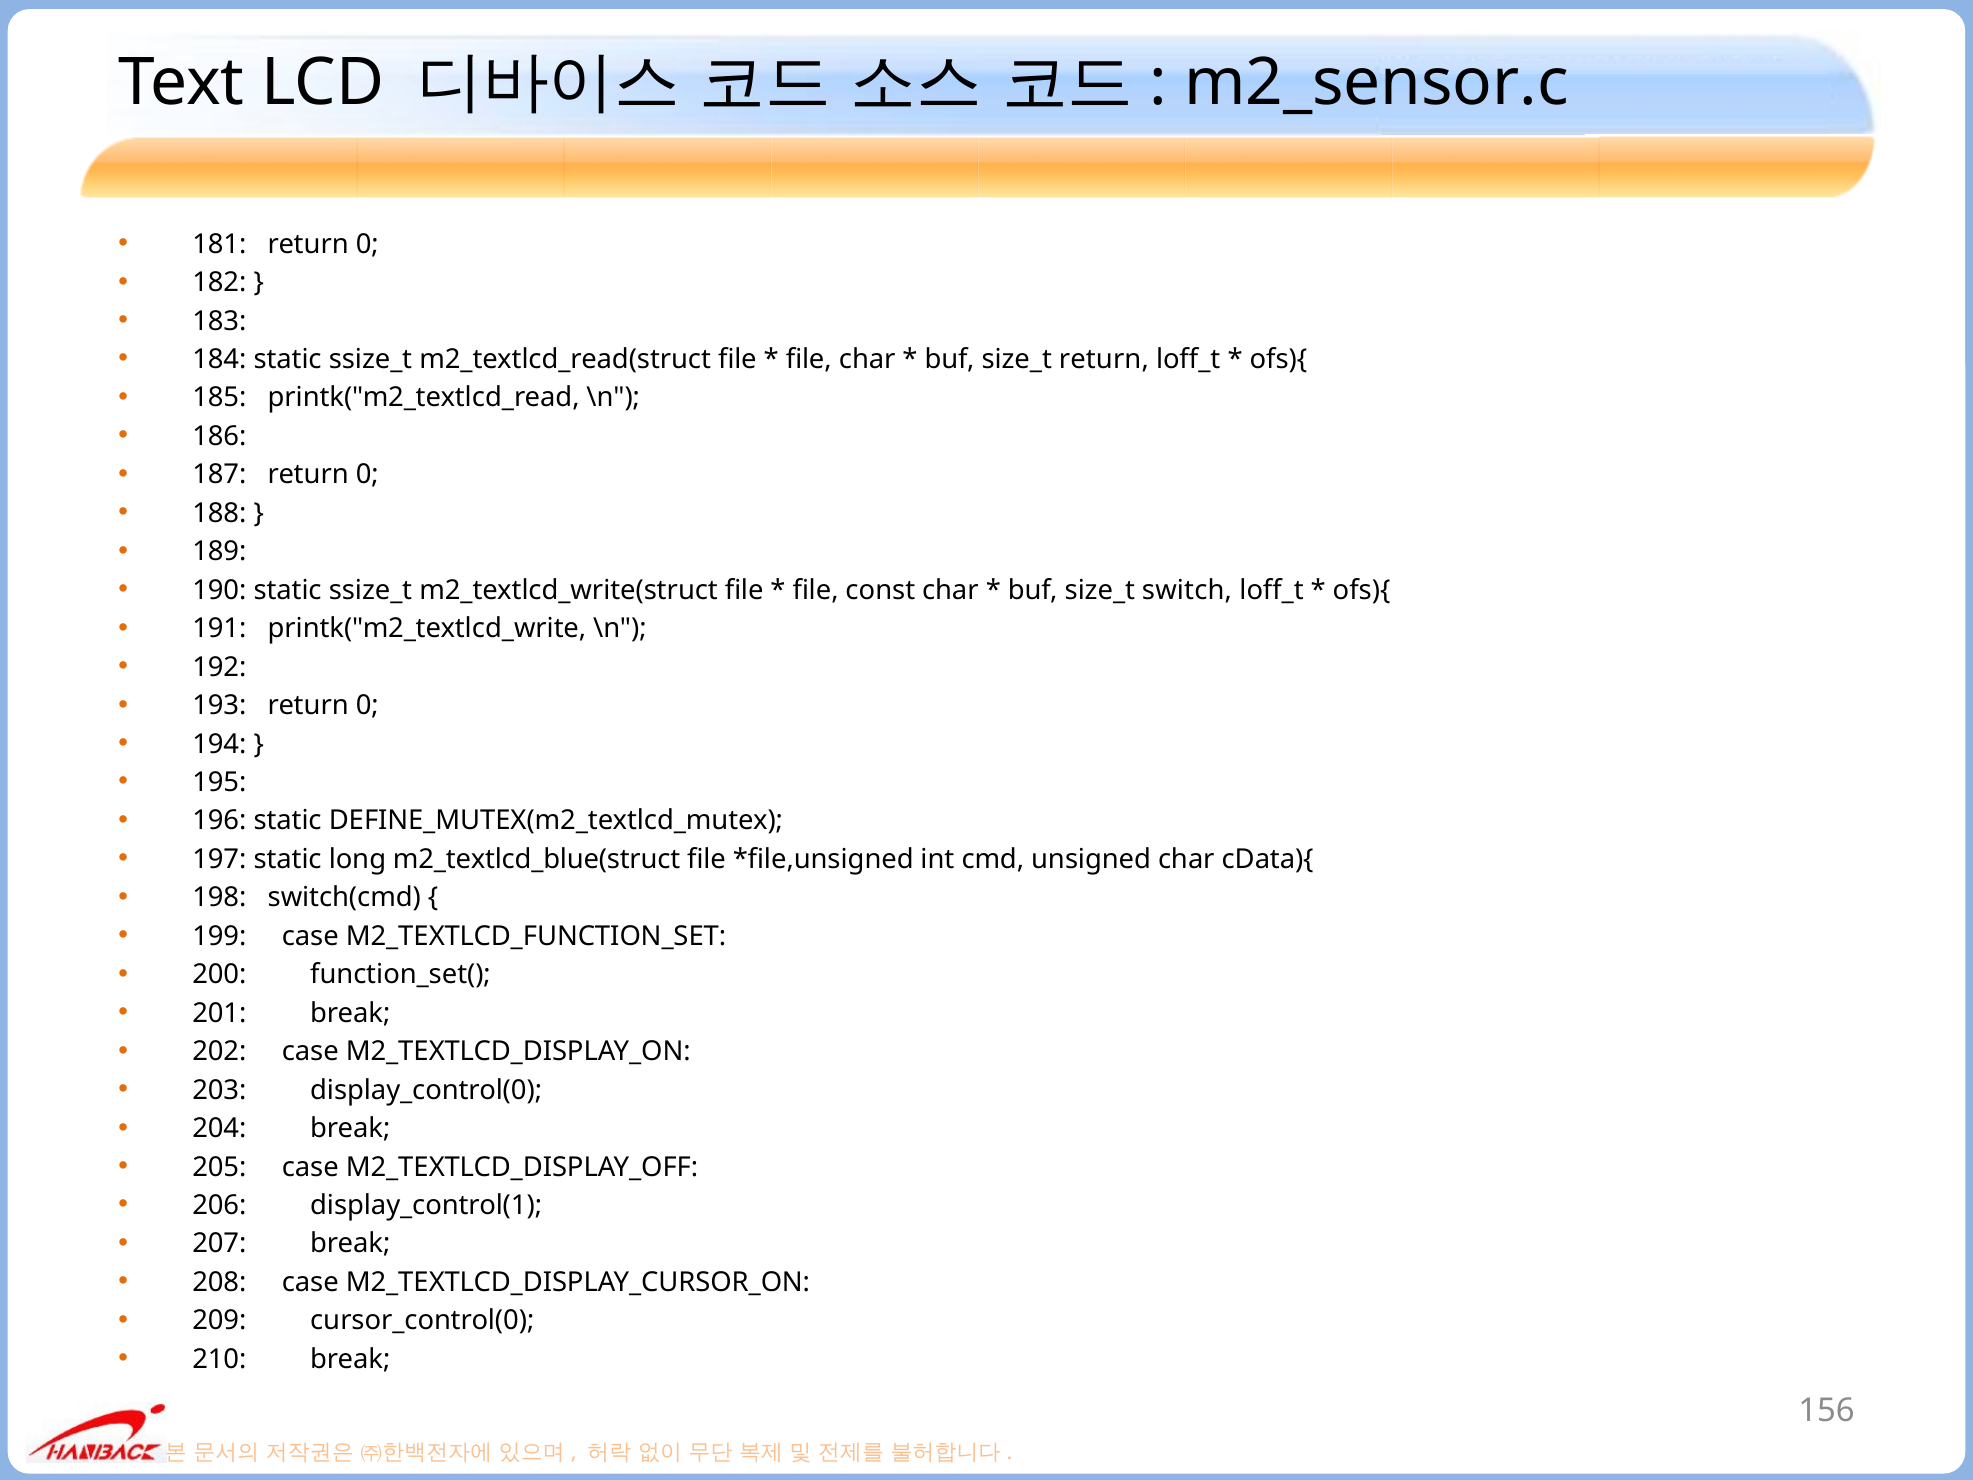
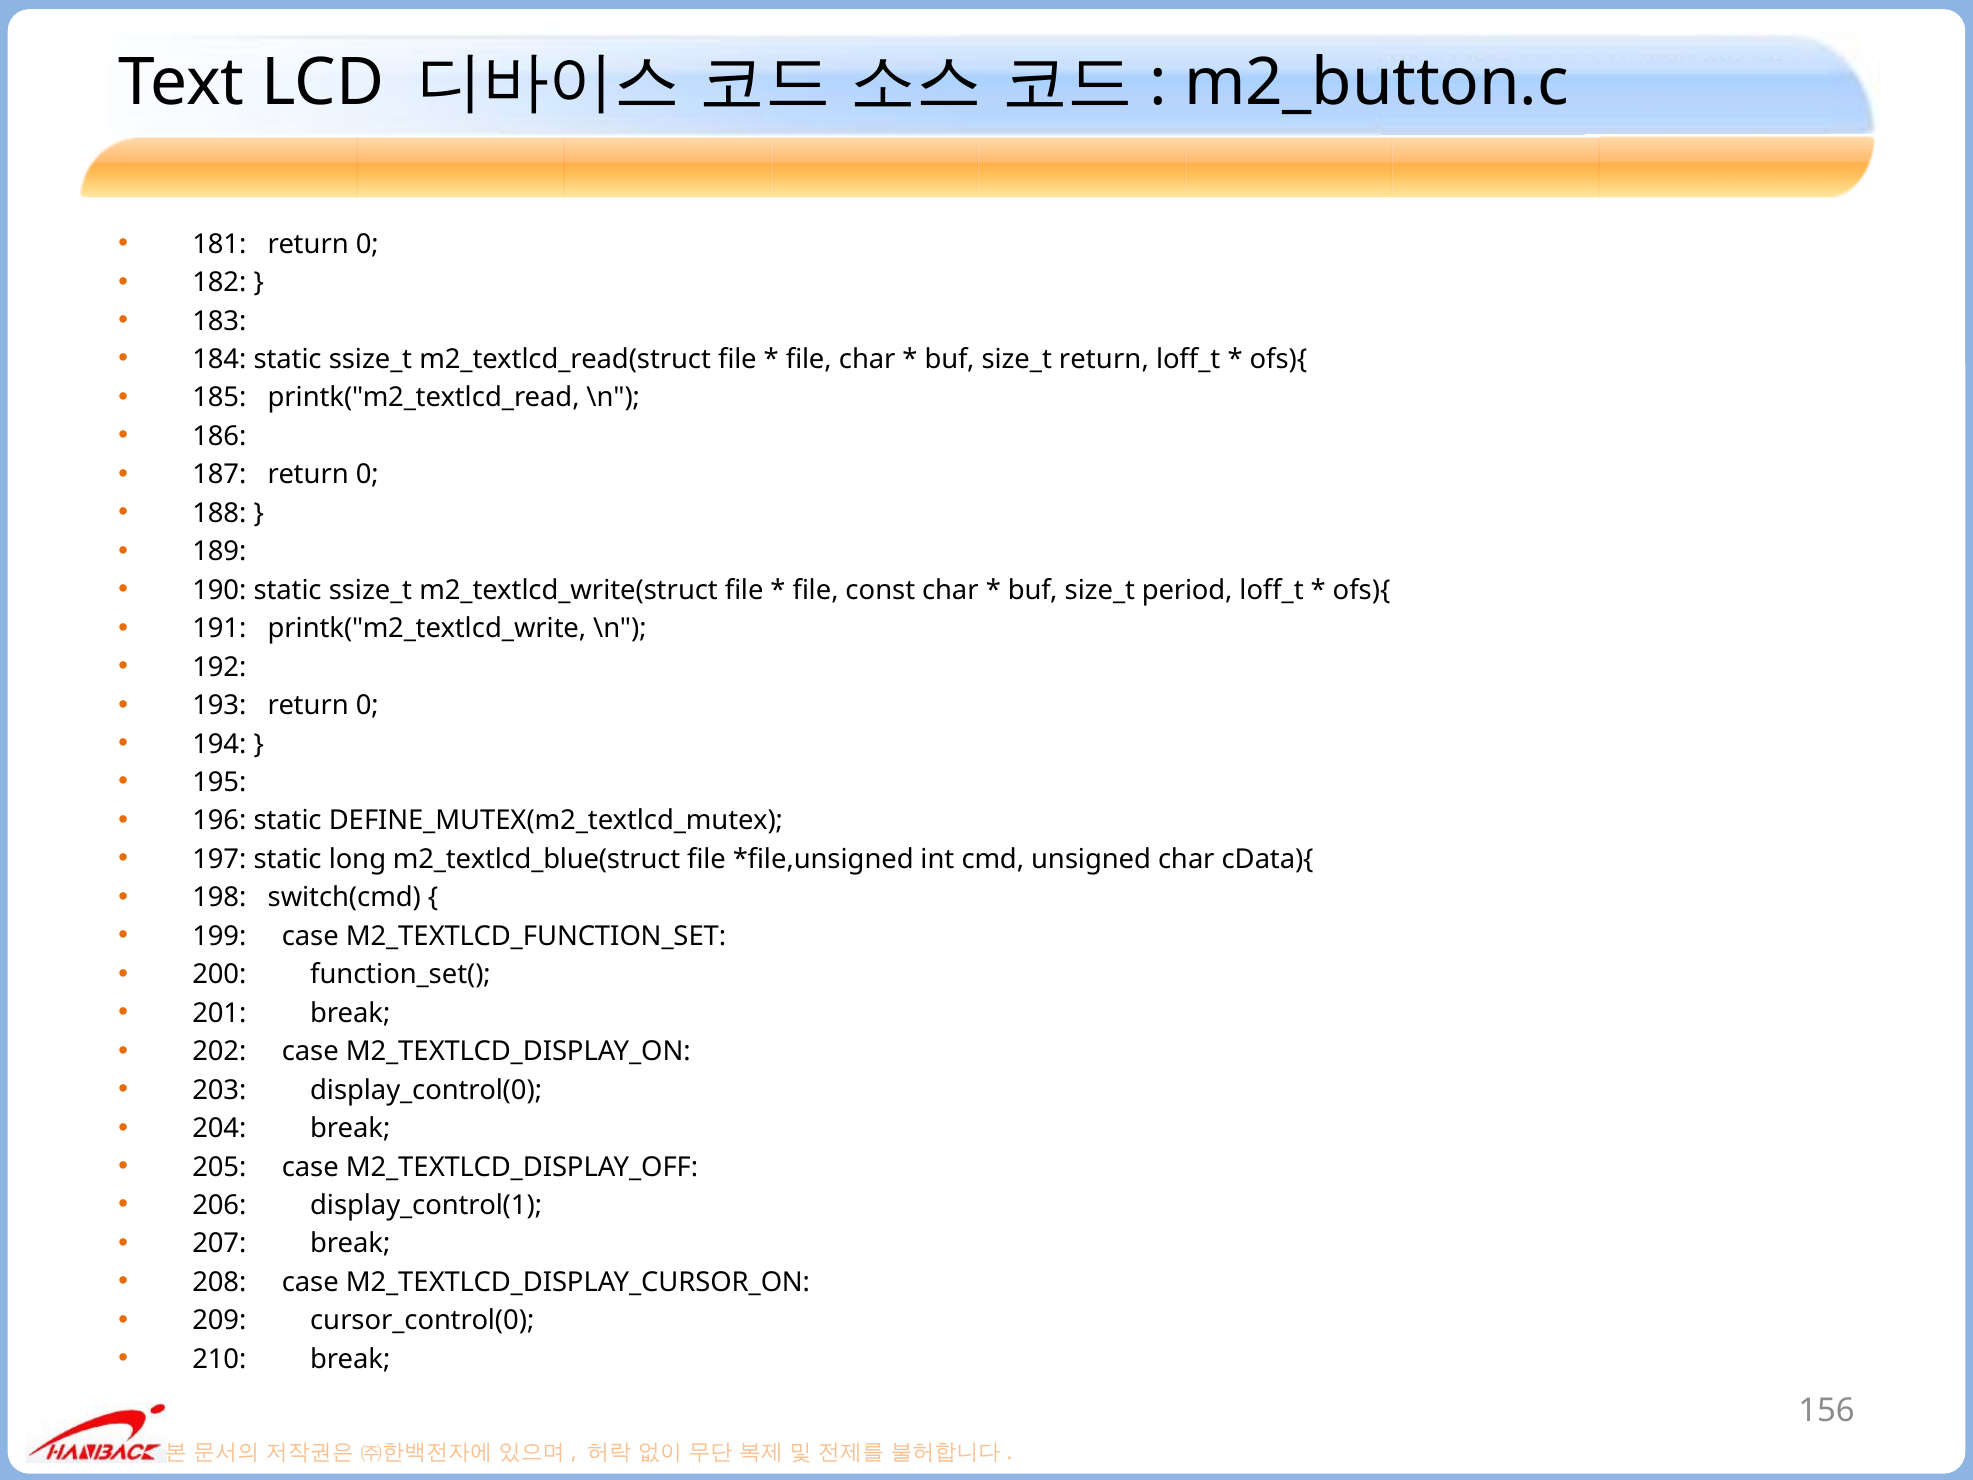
m2_sensor.c: m2_sensor.c -> m2_button.c
switch: switch -> period
